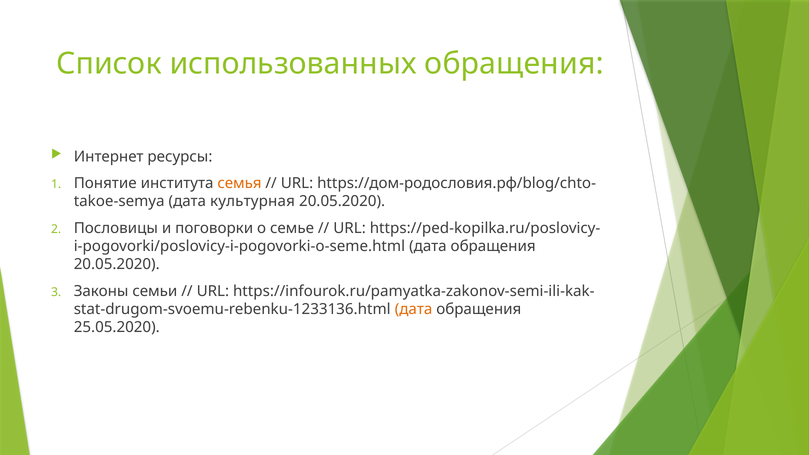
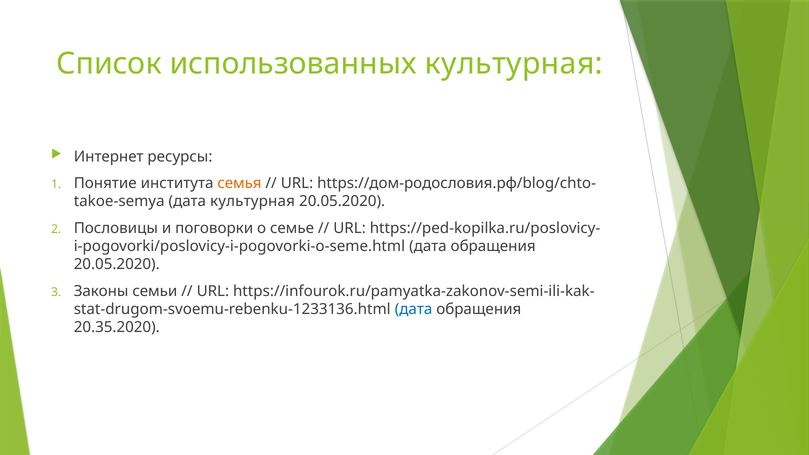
использованных обращения: обращения -> культурная
дата at (414, 309) colour: orange -> blue
25.05.2020: 25.05.2020 -> 20.35.2020
